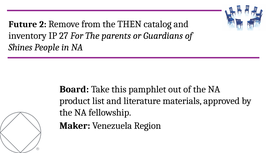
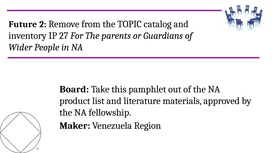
THEN: THEN -> TOPIC
Shines: Shines -> Wider
